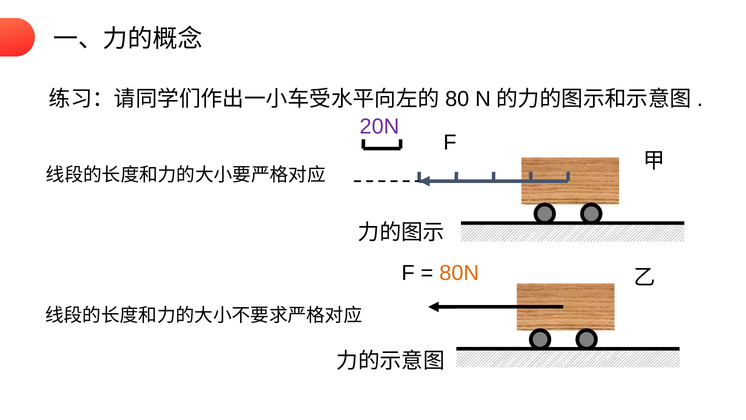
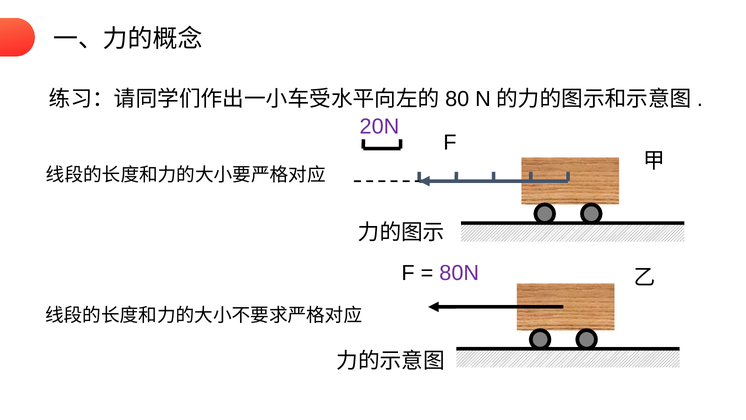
80N colour: orange -> purple
